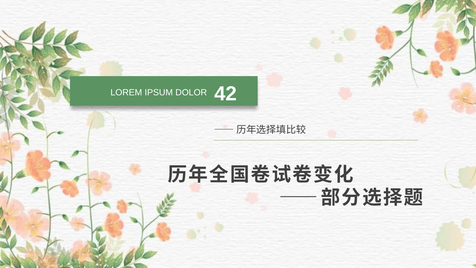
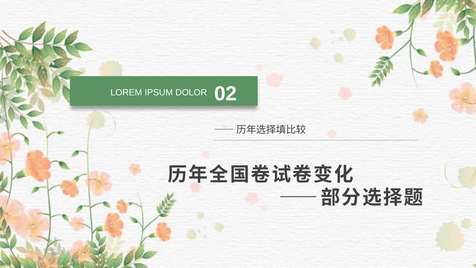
42: 42 -> 02
